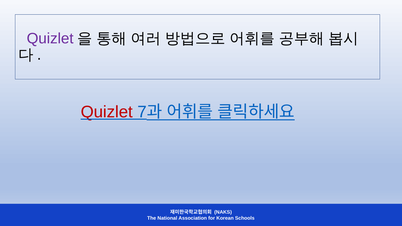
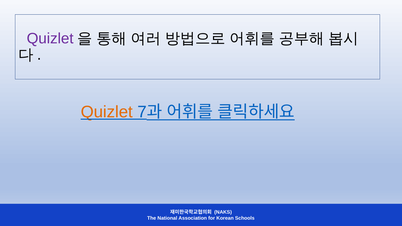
Quizlet at (107, 112) colour: red -> orange
